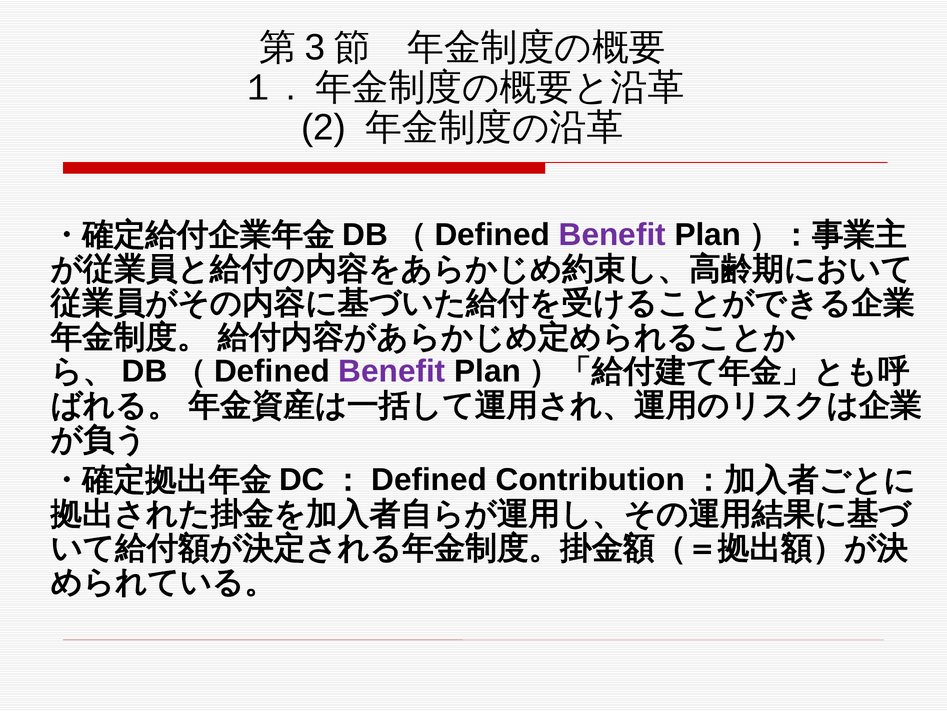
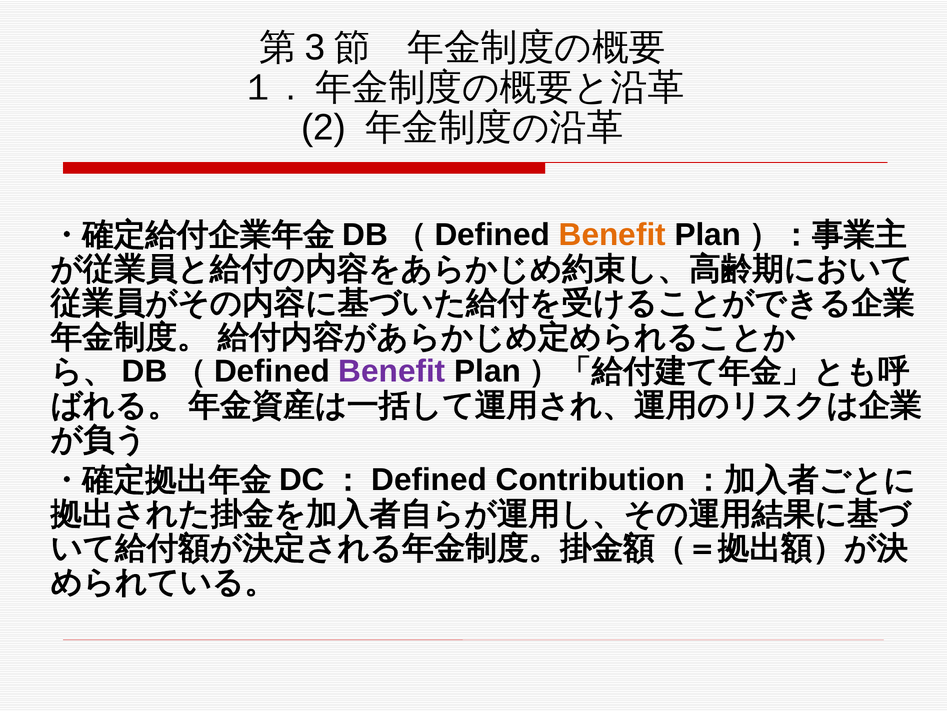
Benefit at (612, 234) colour: purple -> orange
